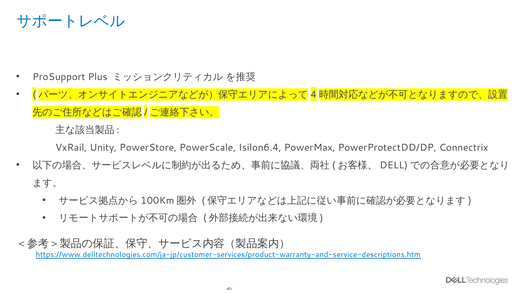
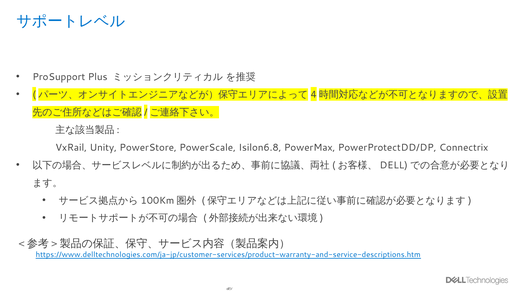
Isilon6.4: Isilon6.4 -> Isilon6.8
